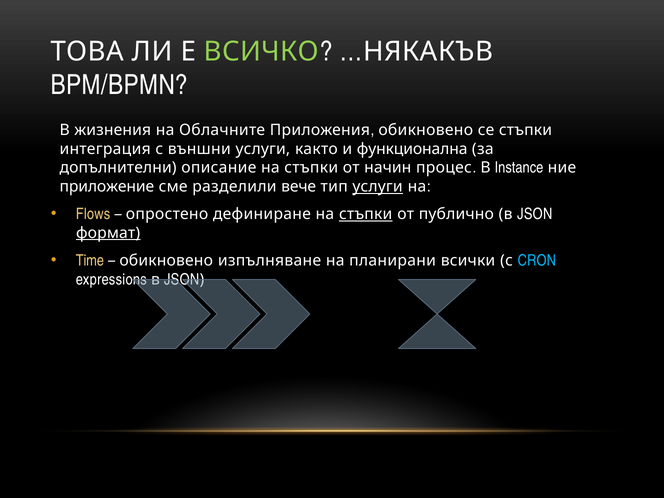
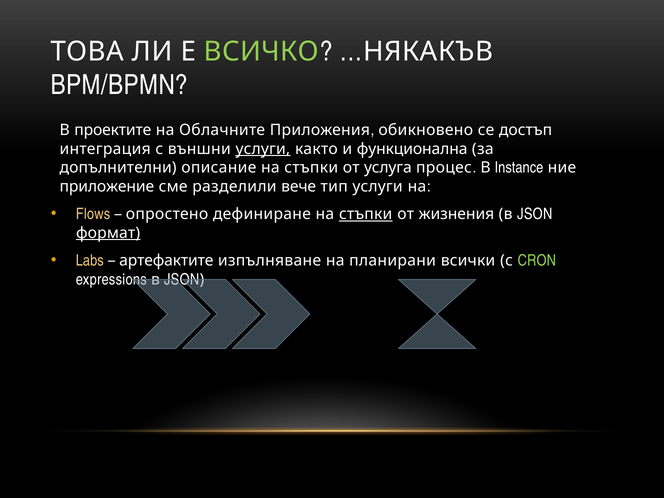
жизнения: жизнения -> проектите
се стъпки: стъпки -> достъп
услуги at (263, 149) underline: none -> present
начин: начин -> услуга
услуги at (378, 187) underline: present -> none
публично: публично -> жизнения
Time: Time -> Labs
обикновено at (166, 261): обикновено -> артефактите
CRON colour: light blue -> light green
